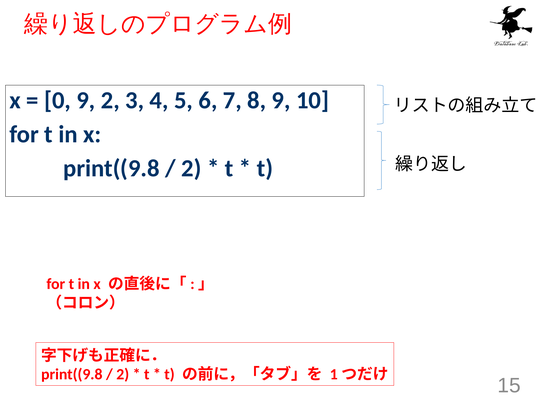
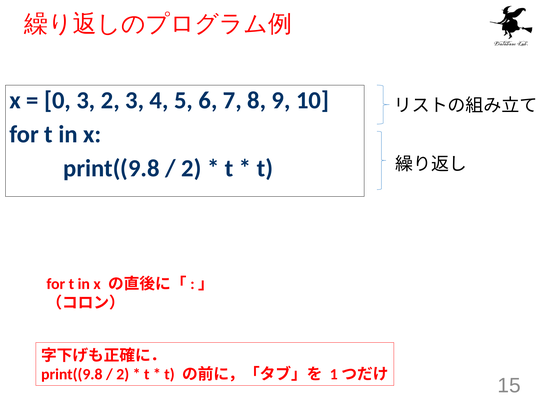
0 9: 9 -> 3
